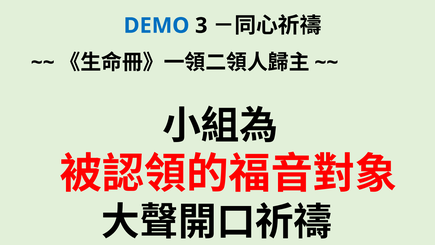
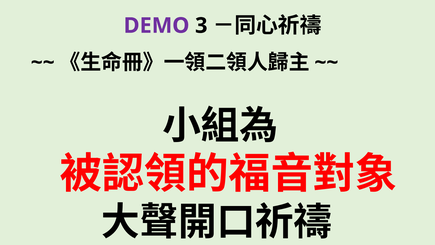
DEMO colour: blue -> purple
